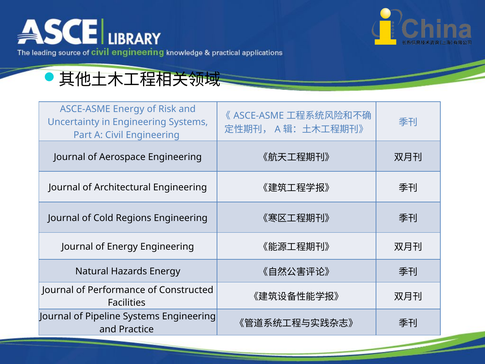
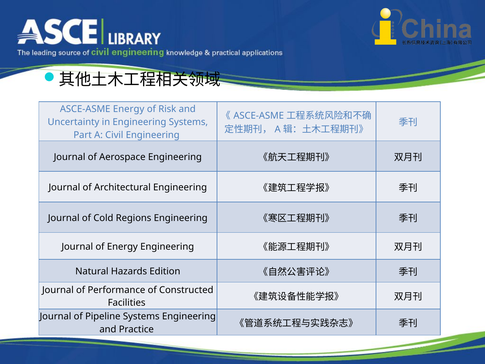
Hazards Energy: Energy -> Edition
